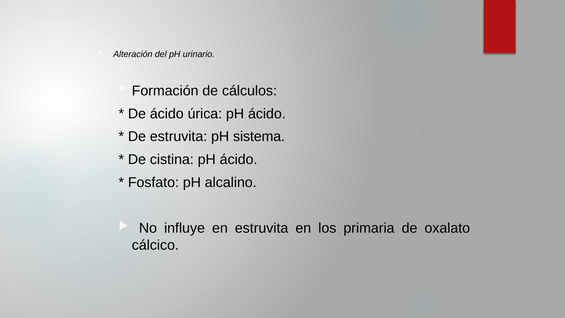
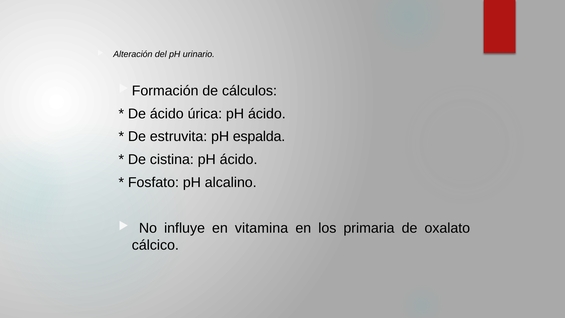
sistema: sistema -> espalda
en estruvita: estruvita -> vitamina
